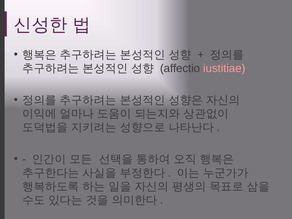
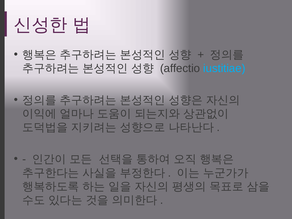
iustitiae colour: pink -> light blue
